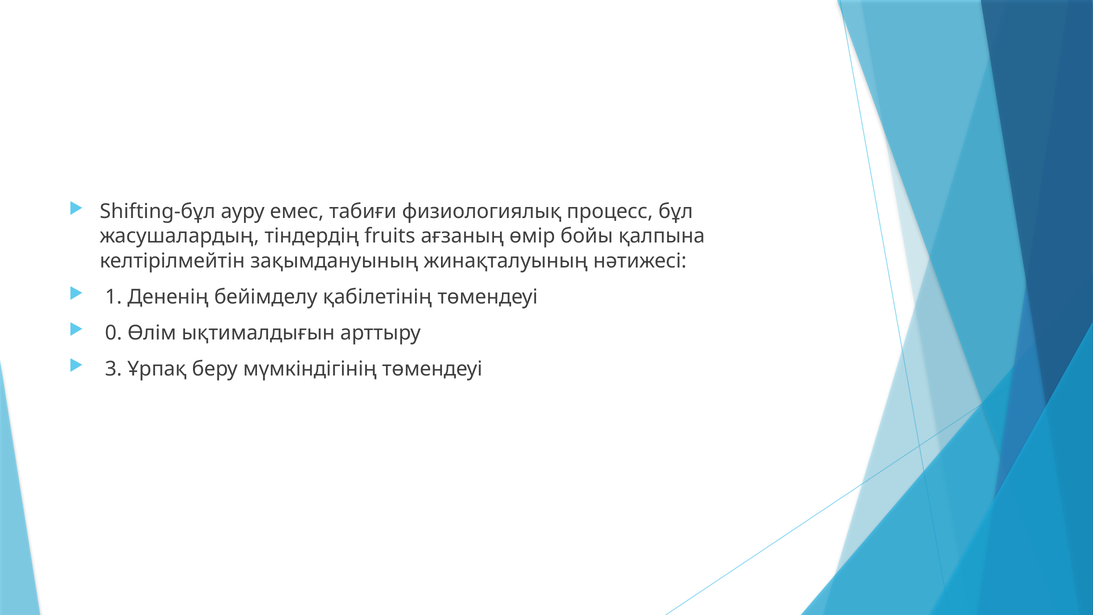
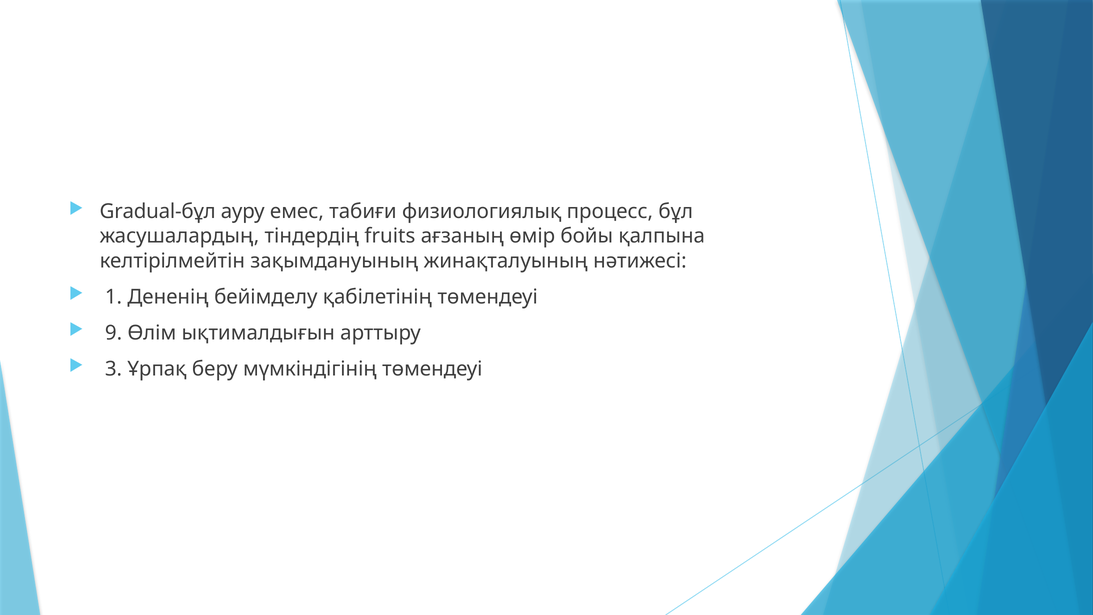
Shifting-бұл: Shifting-бұл -> Gradual-бұл
0: 0 -> 9
